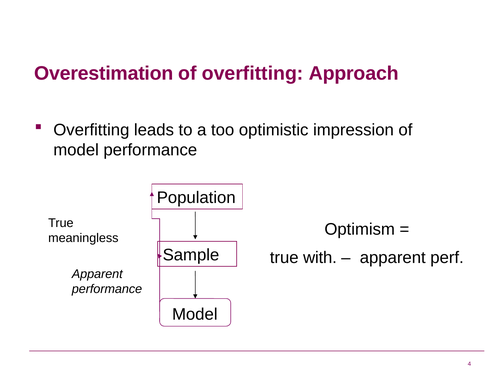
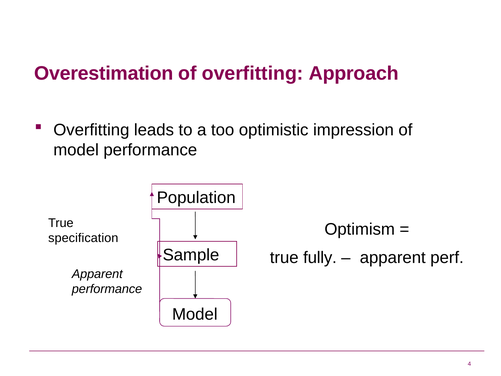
meaningless: meaningless -> specification
with: with -> fully
